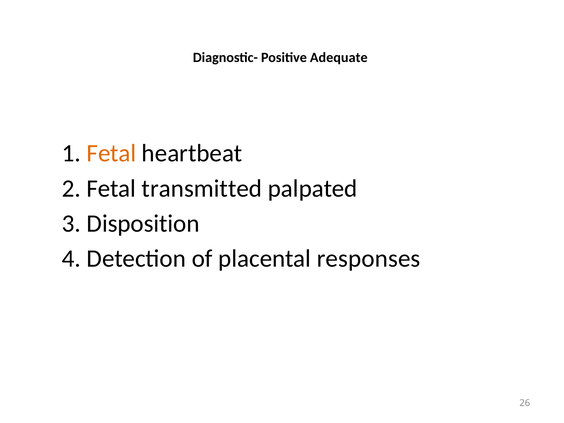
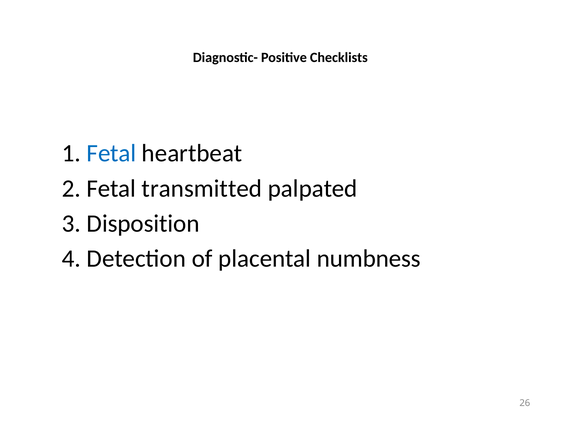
Adequate: Adequate -> Checklists
Fetal at (111, 153) colour: orange -> blue
responses: responses -> numbness
